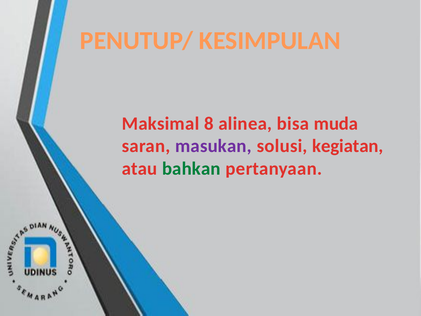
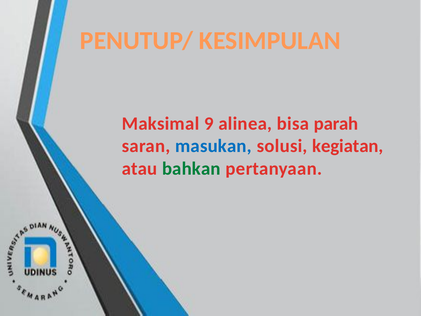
8: 8 -> 9
muda: muda -> parah
masukan colour: purple -> blue
